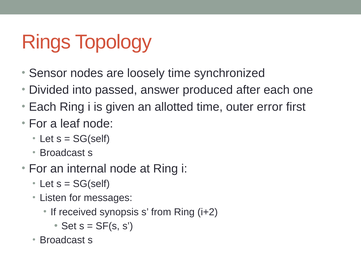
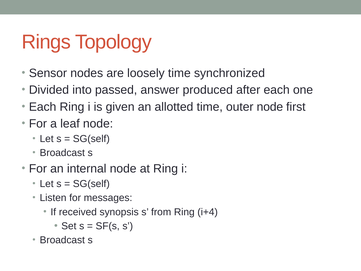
outer error: error -> node
i+2: i+2 -> i+4
